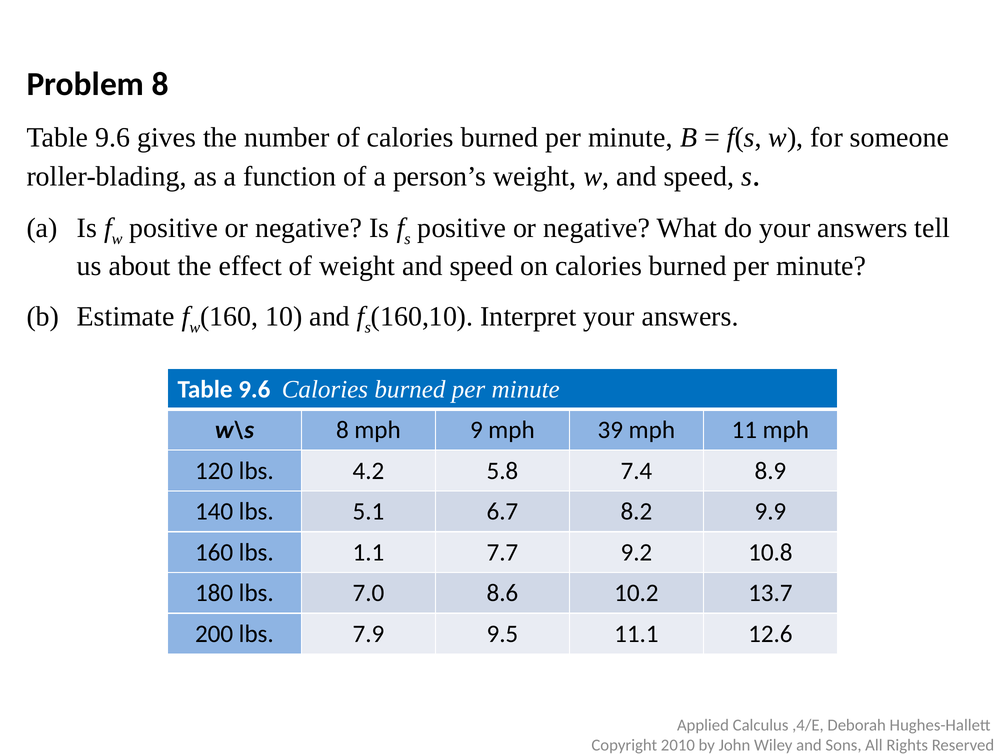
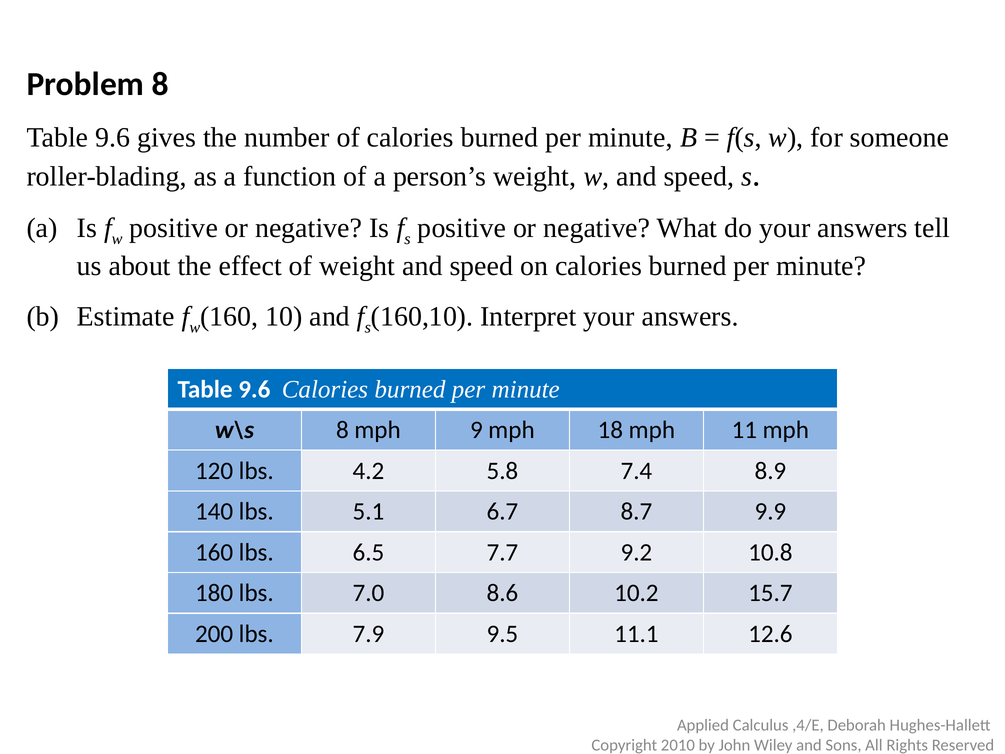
39: 39 -> 18
8.2: 8.2 -> 8.7
1.1: 1.1 -> 6.5
13.7: 13.7 -> 15.7
